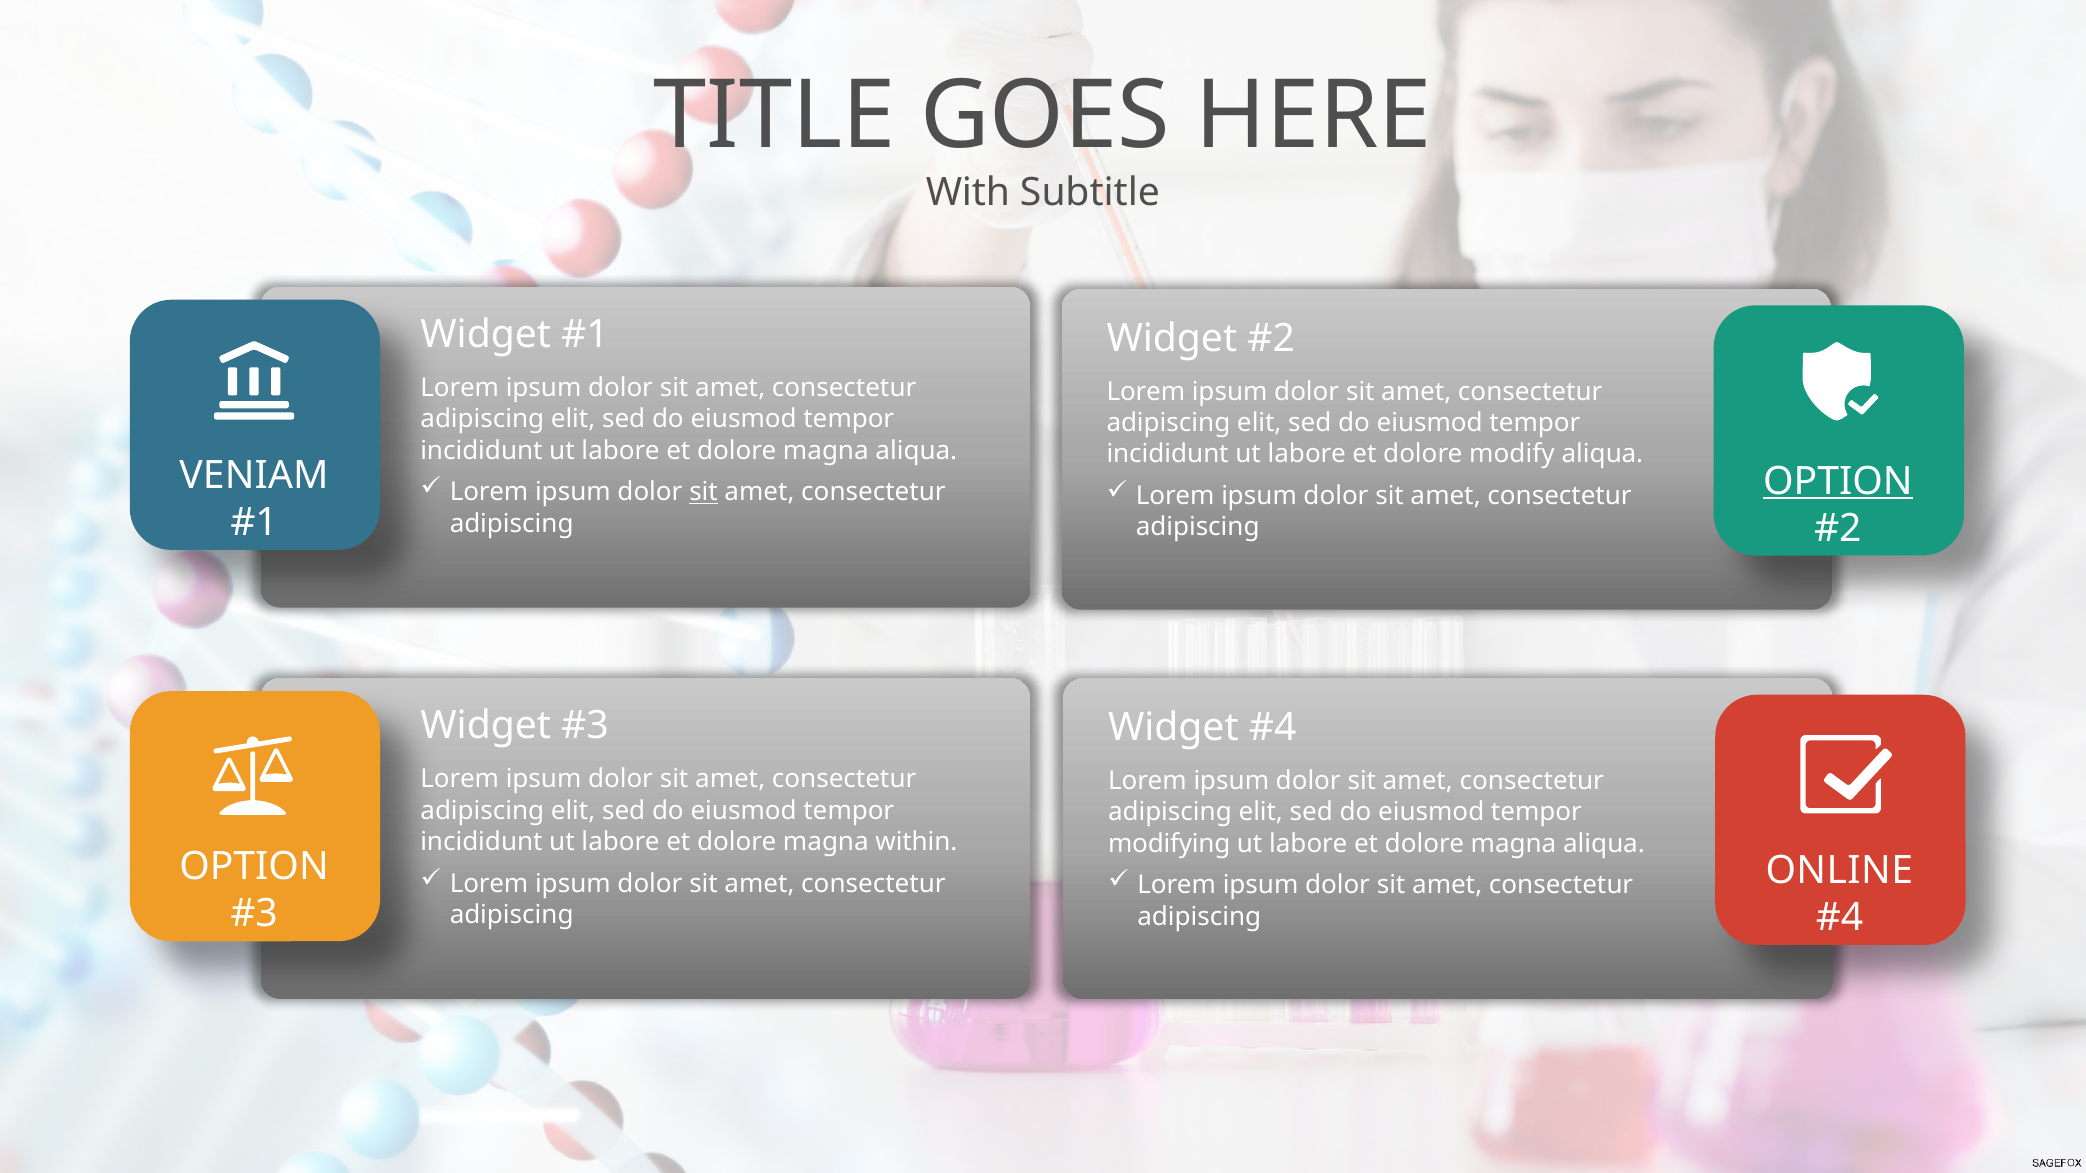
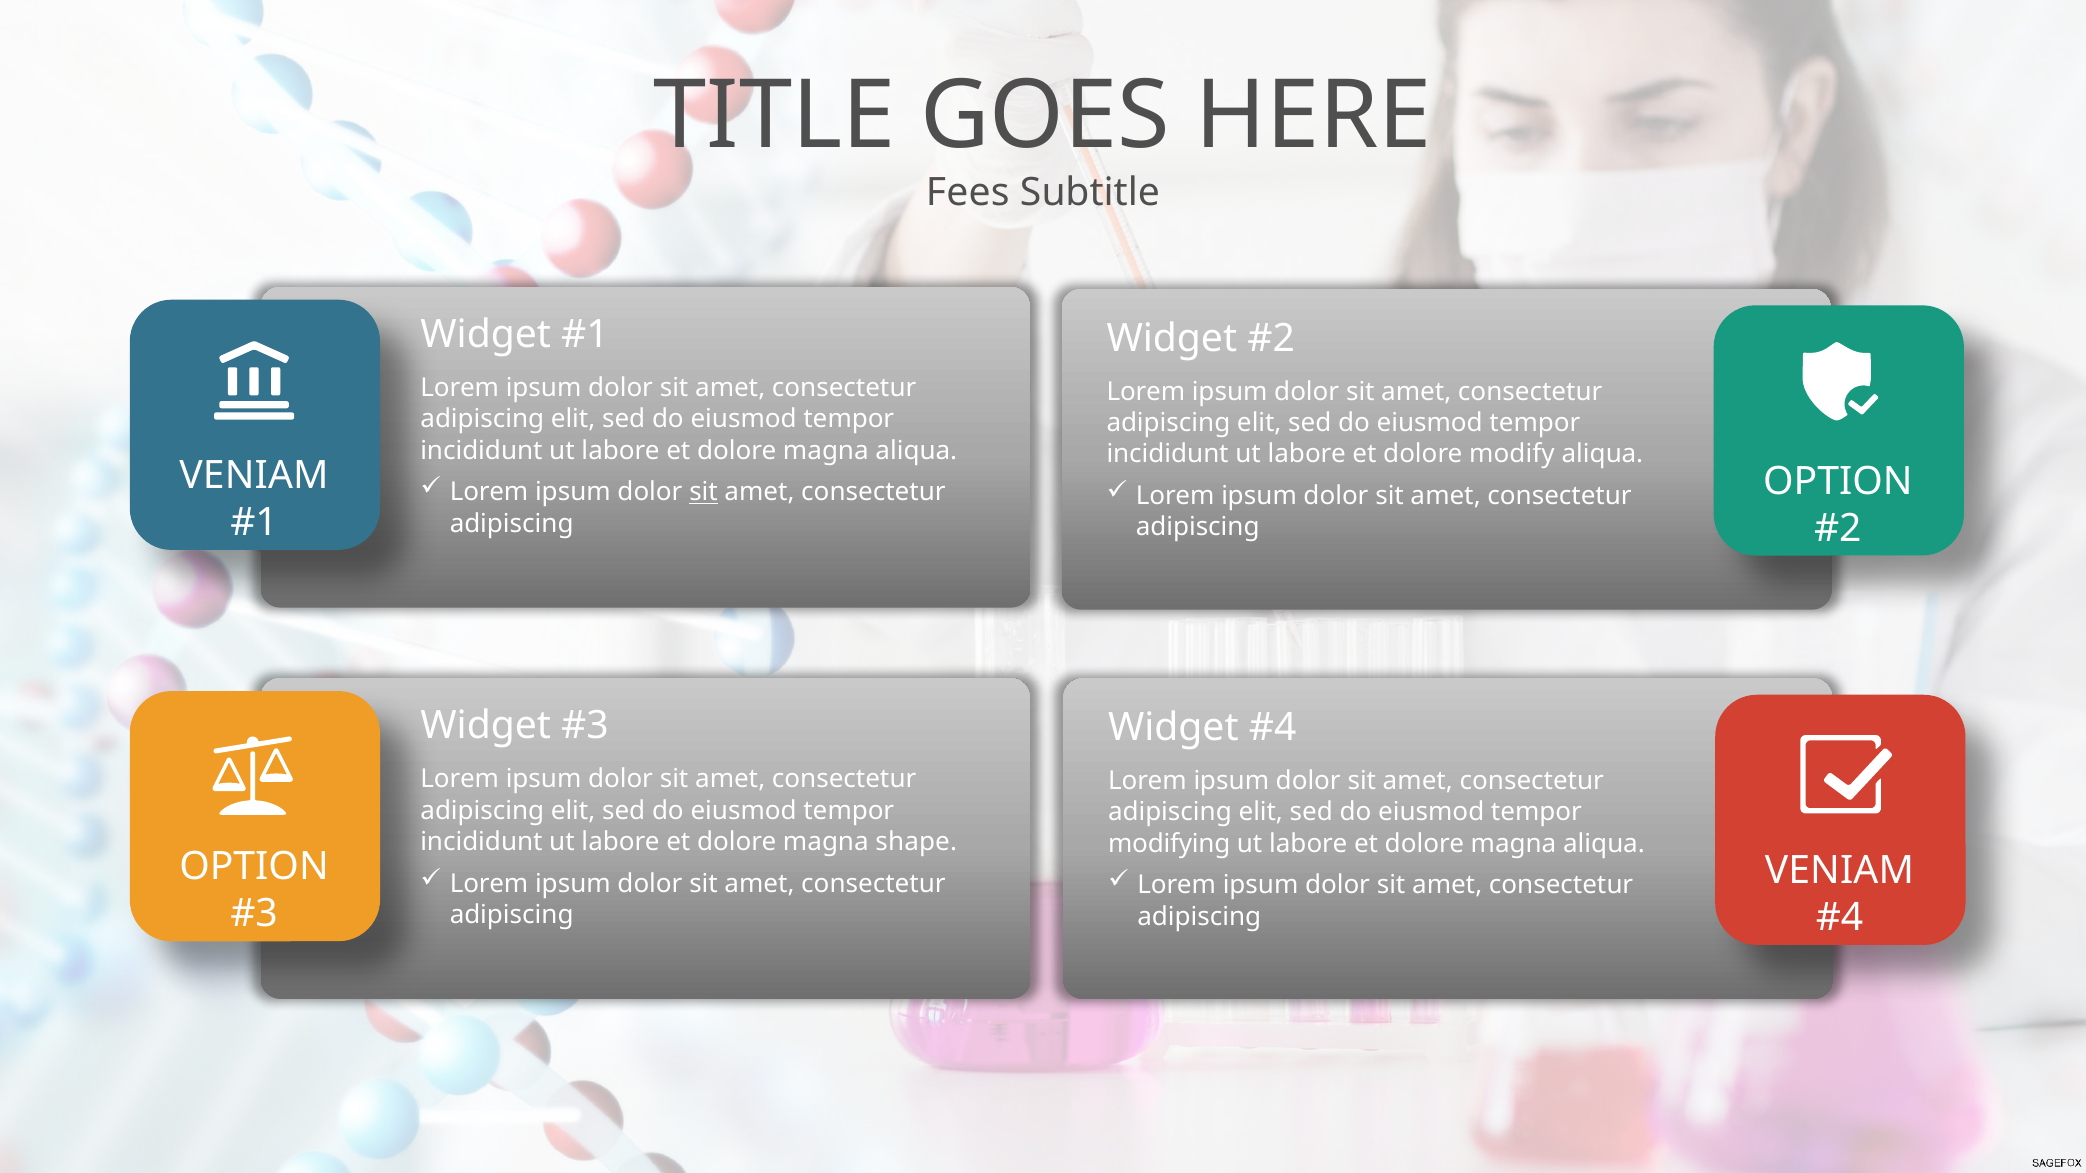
With: With -> Fees
OPTION at (1838, 481) underline: present -> none
within: within -> shape
ONLINE at (1839, 871): ONLINE -> VENIAM
